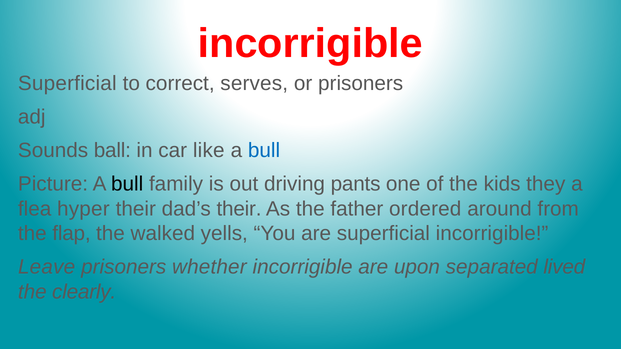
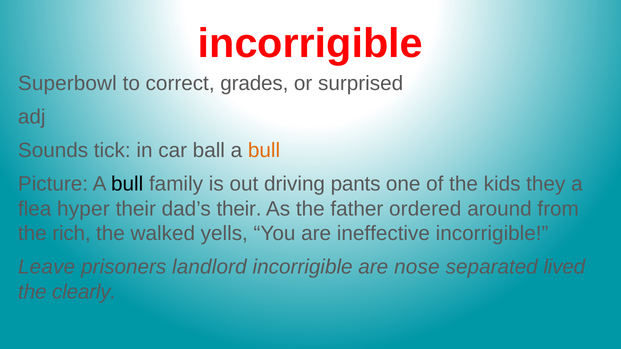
Superficial at (67, 84): Superficial -> Superbowl
serves: serves -> grades
or prisoners: prisoners -> surprised
ball: ball -> tick
like: like -> ball
bull at (264, 151) colour: blue -> orange
flap: flap -> rich
are superficial: superficial -> ineffective
whether: whether -> landlord
upon: upon -> nose
